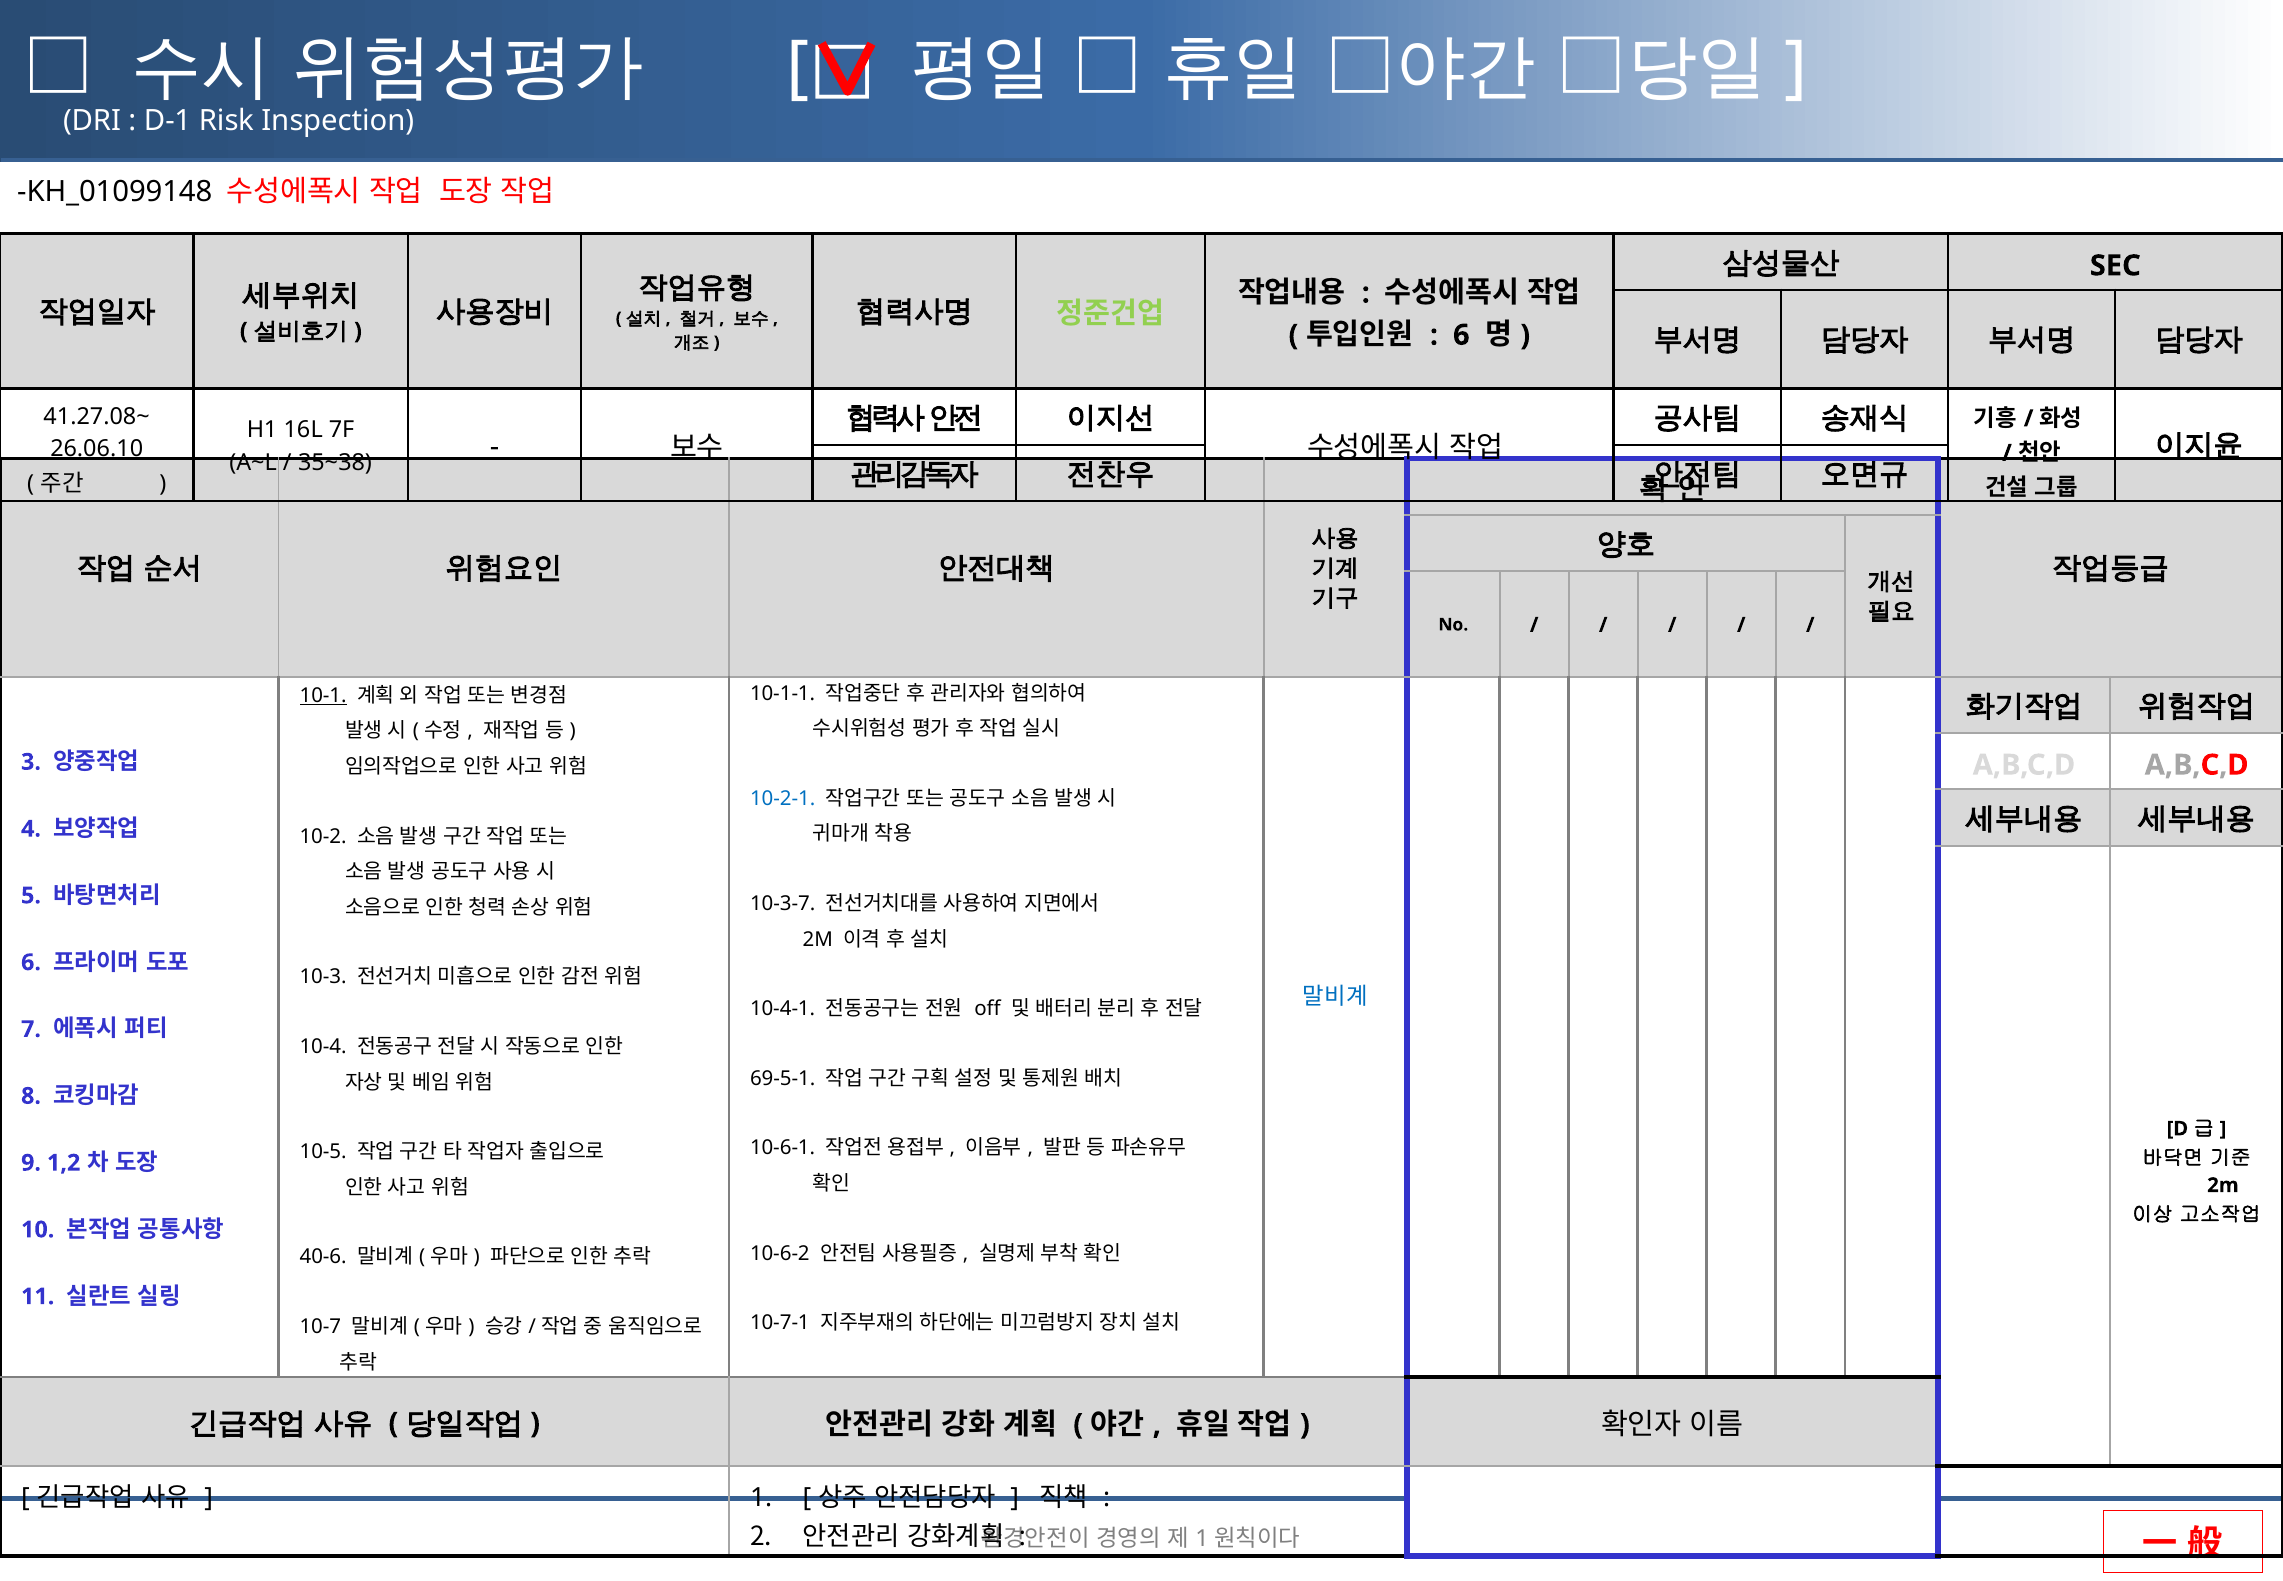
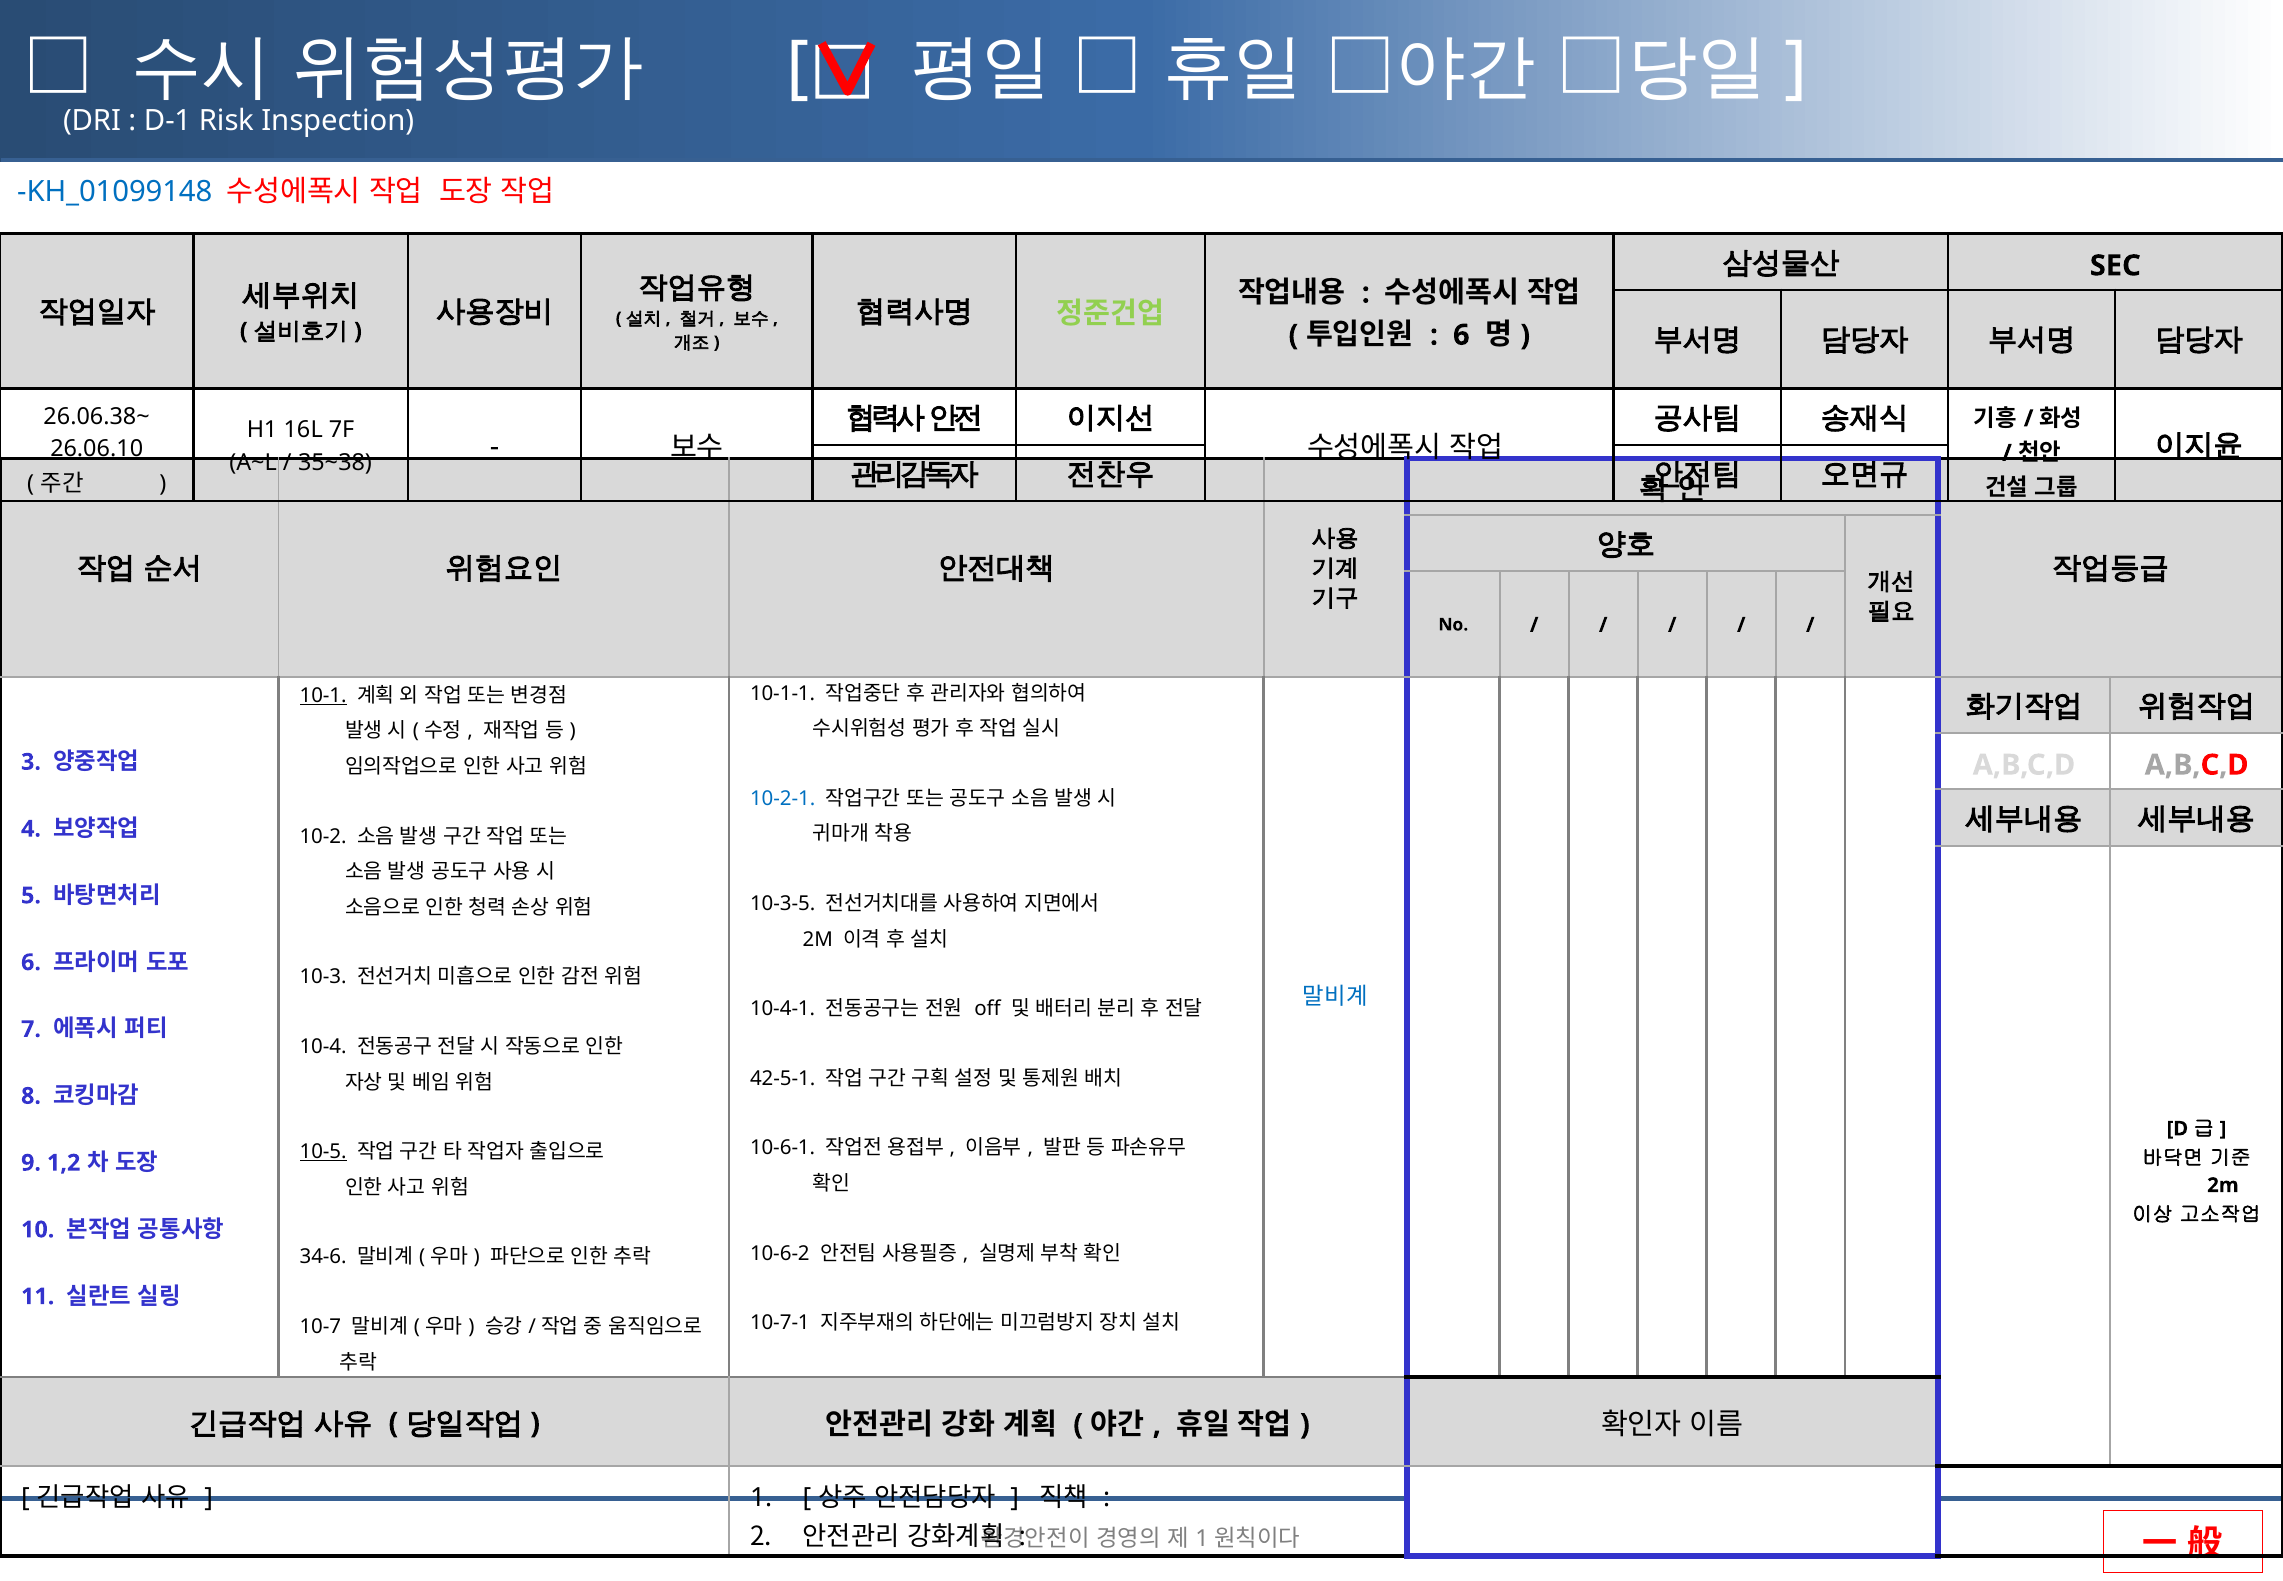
KH_01099148 colour: black -> blue
41.27.08~: 41.27.08~ -> 26.06.38~
10-3-7: 10-3-7 -> 10-3-5
69-5-1: 69-5-1 -> 42-5-1
10-5 underline: none -> present
40-6: 40-6 -> 34-6
